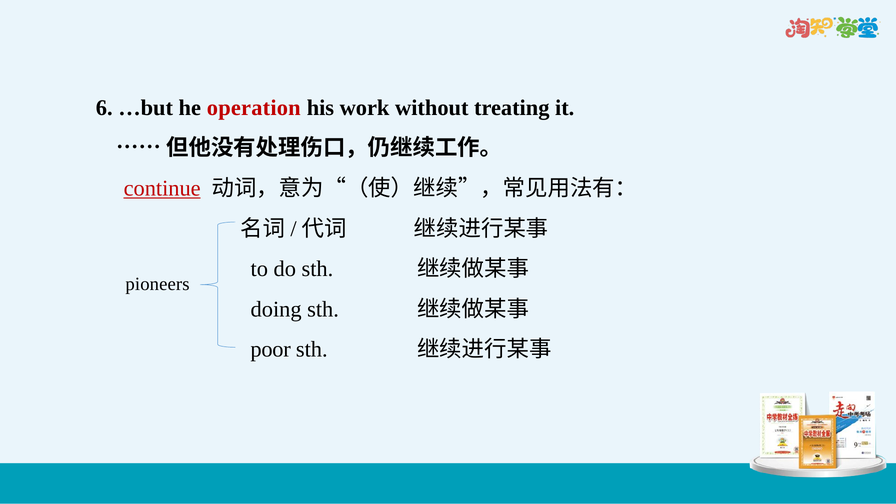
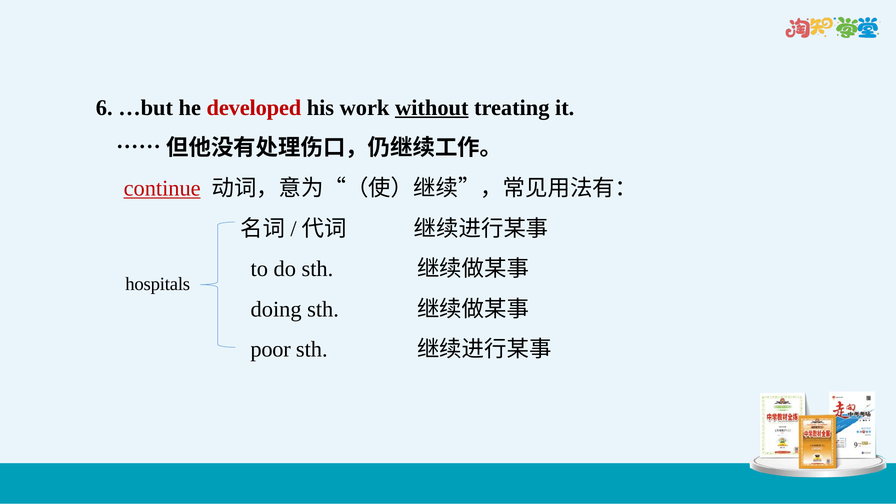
operation: operation -> developed
without underline: none -> present
pioneers: pioneers -> hospitals
